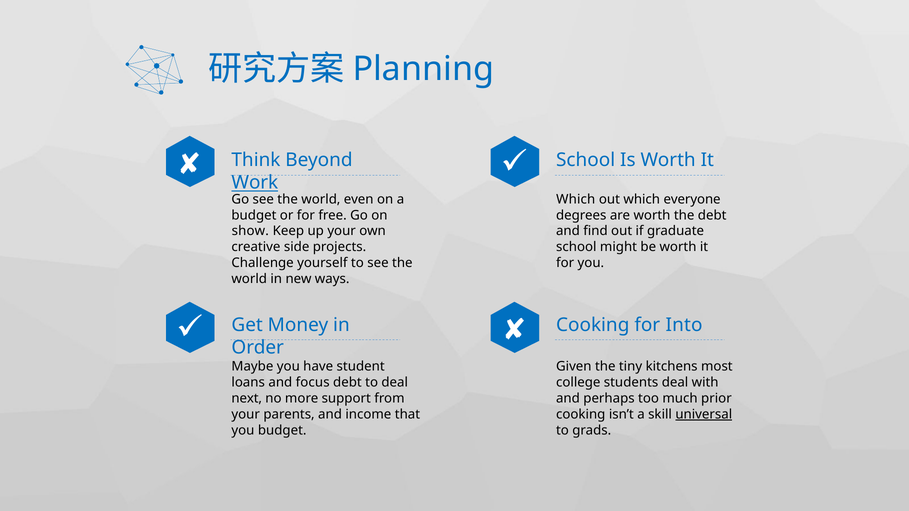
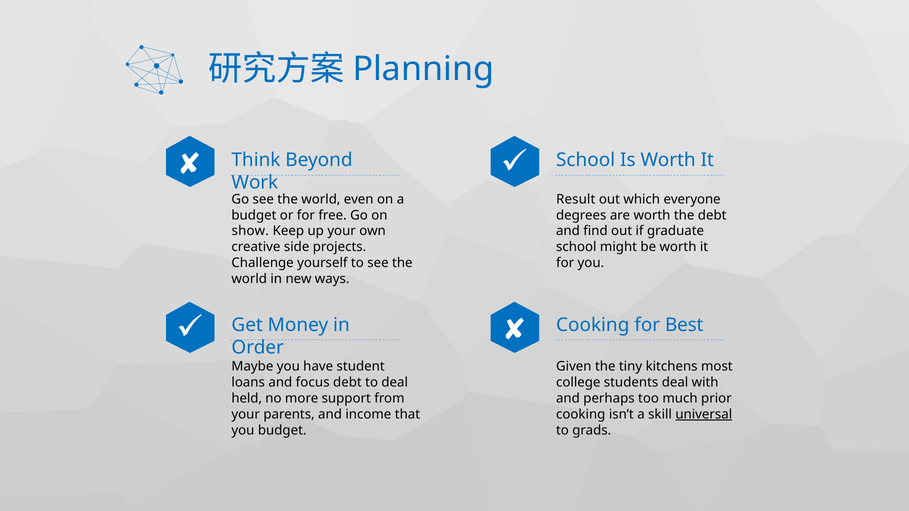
Work underline: present -> none
Which at (576, 199): Which -> Result
Into: Into -> Best
next: next -> held
